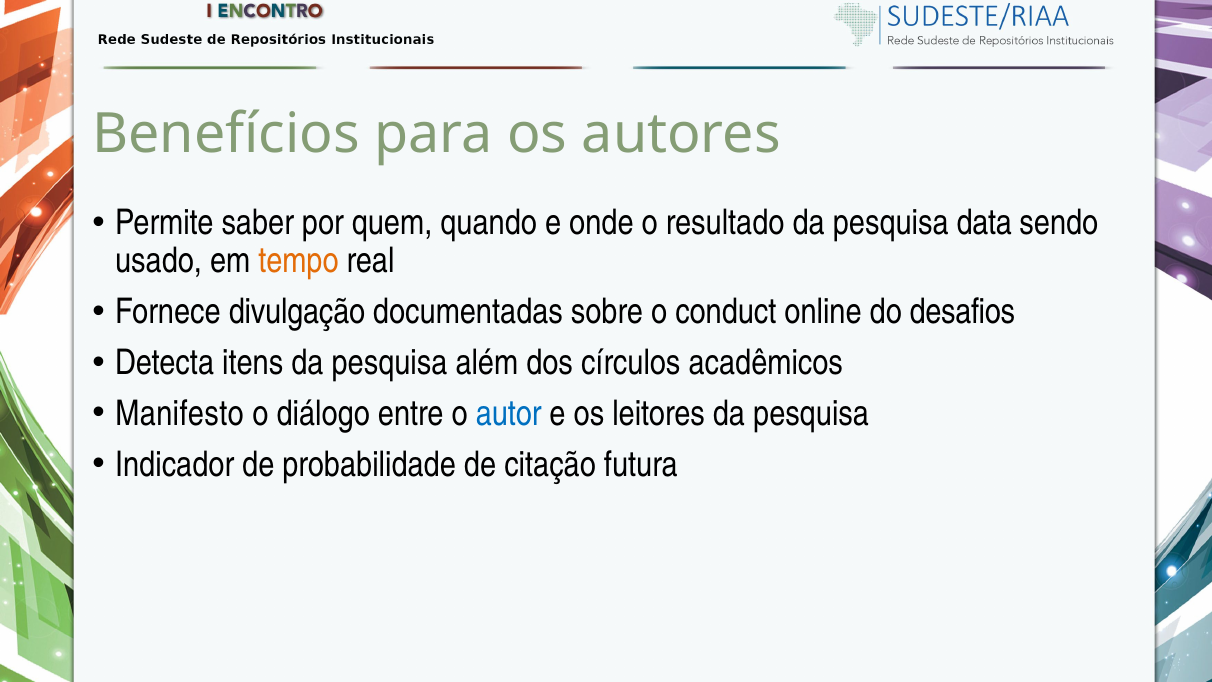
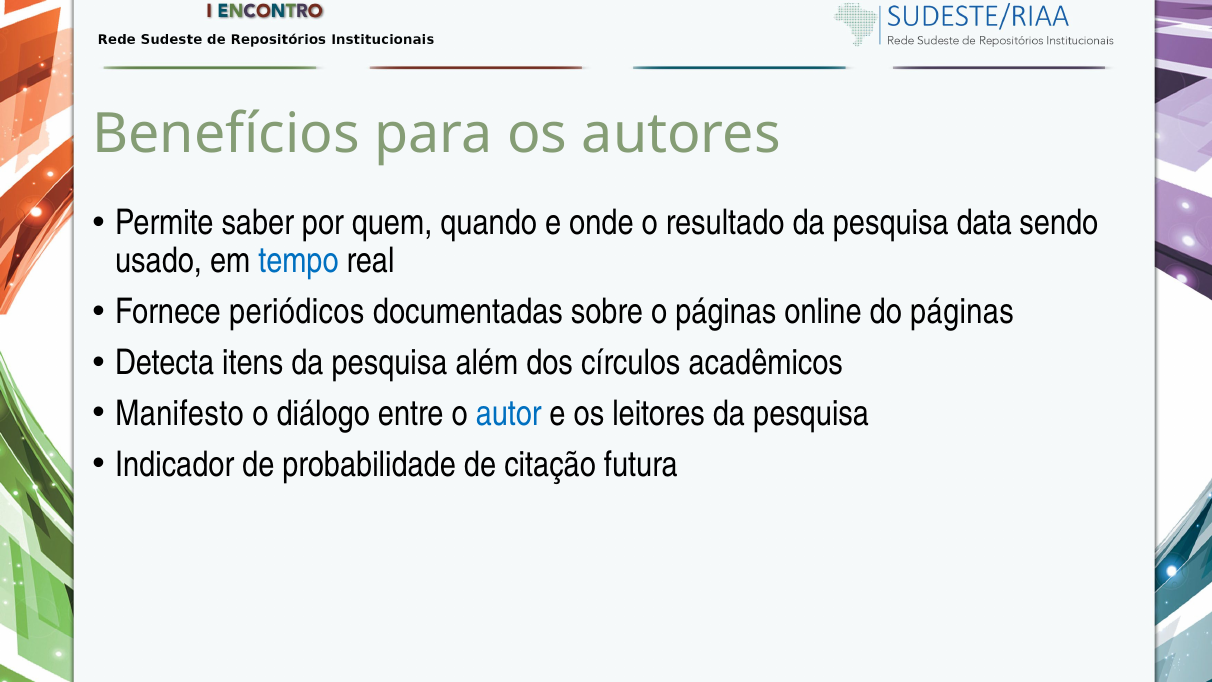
tempo colour: orange -> blue
divulgação: divulgação -> periódicos
o conduct: conduct -> páginas
do desafios: desafios -> páginas
